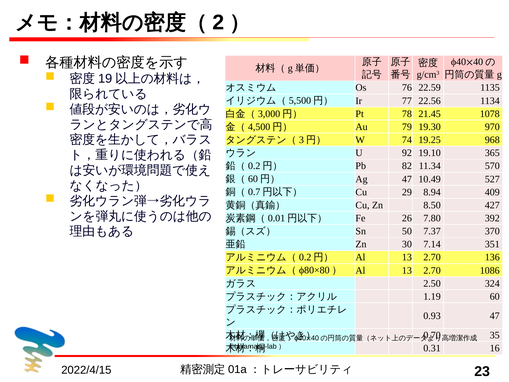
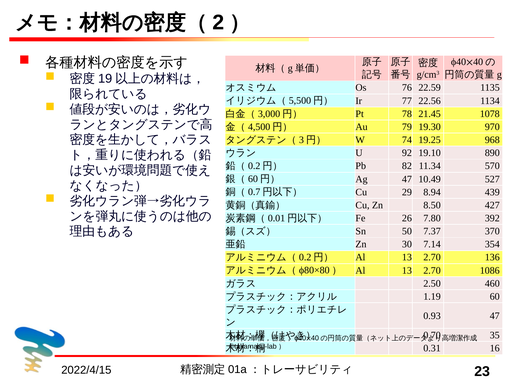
365: 365 -> 890
409: 409 -> 439
351: 351 -> 354
324: 324 -> 460
